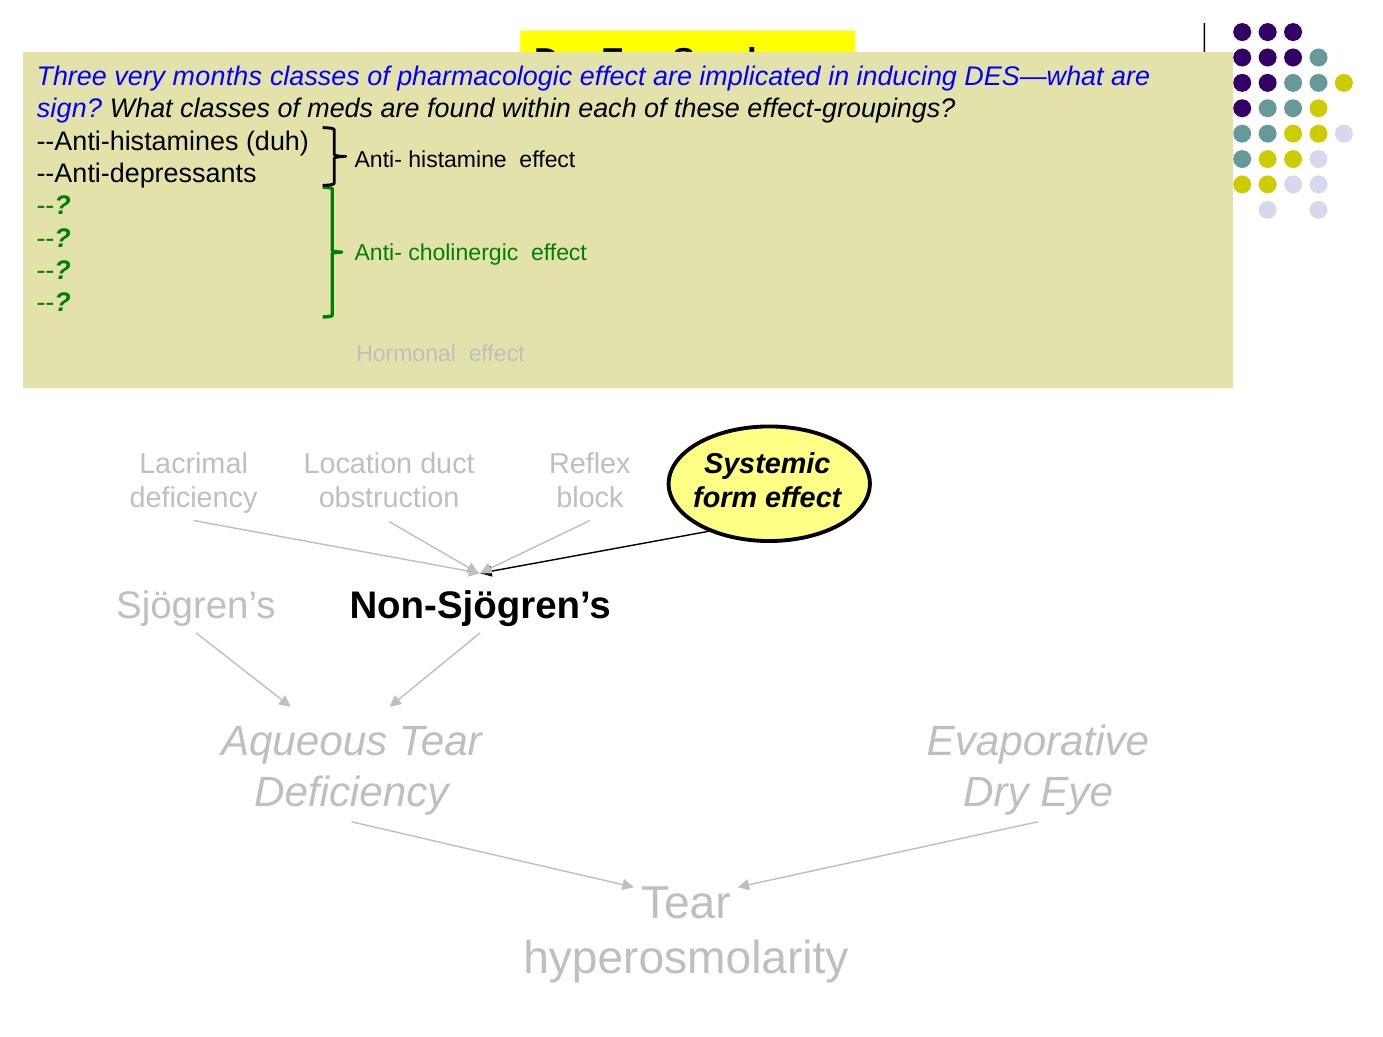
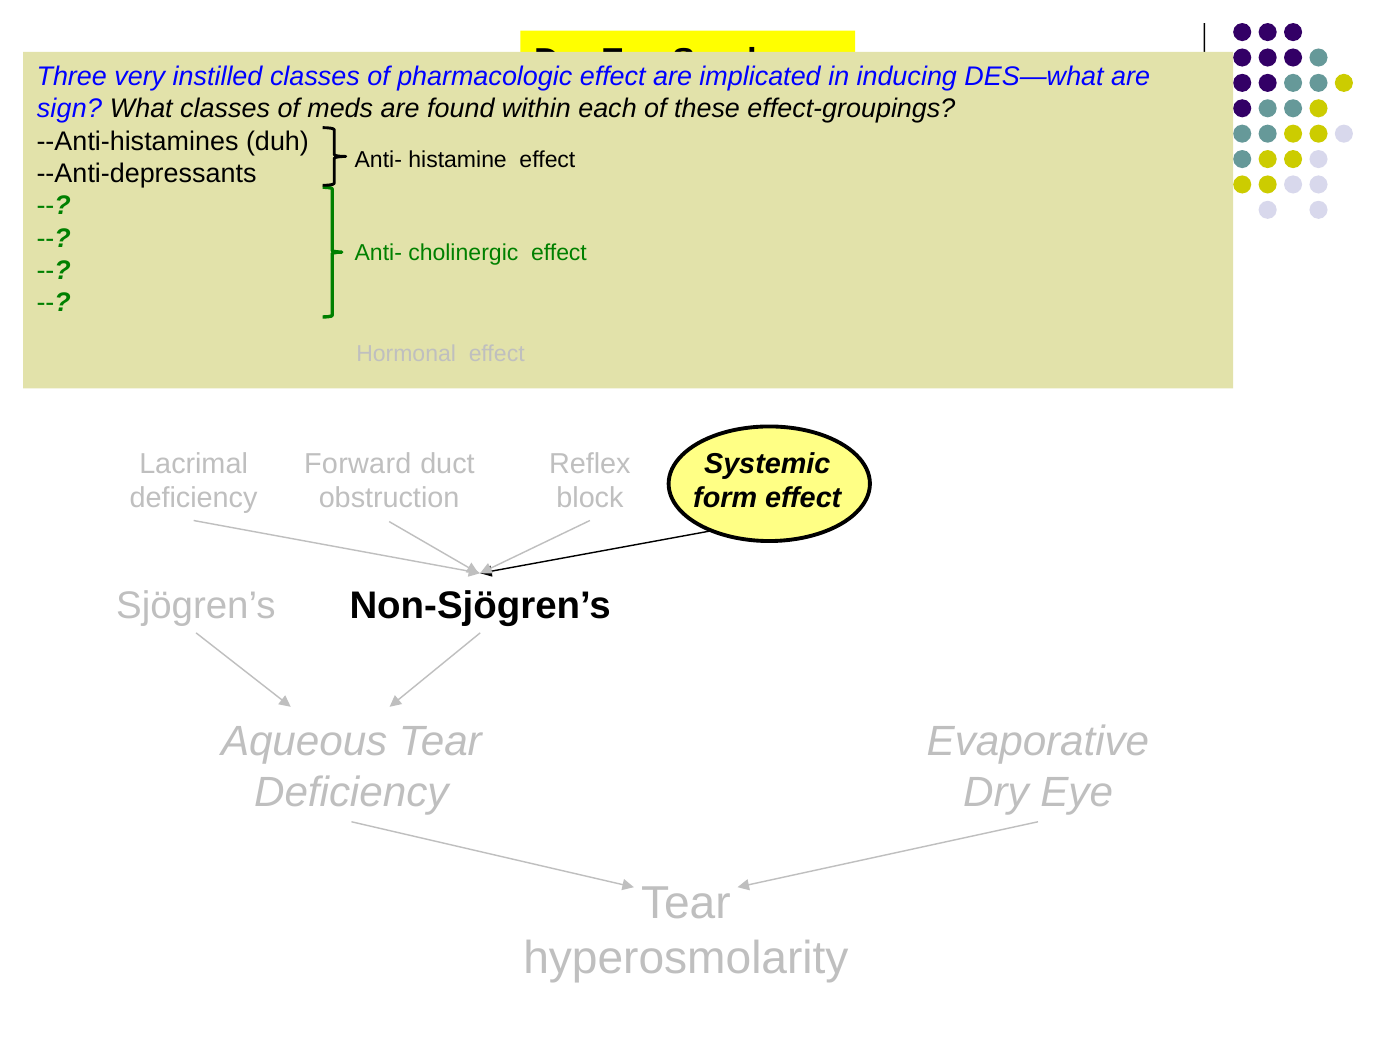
months: months -> instilled
Location: Location -> Forward
